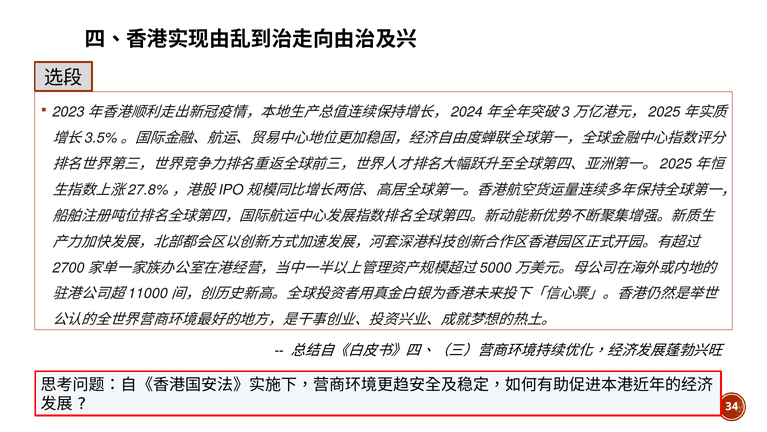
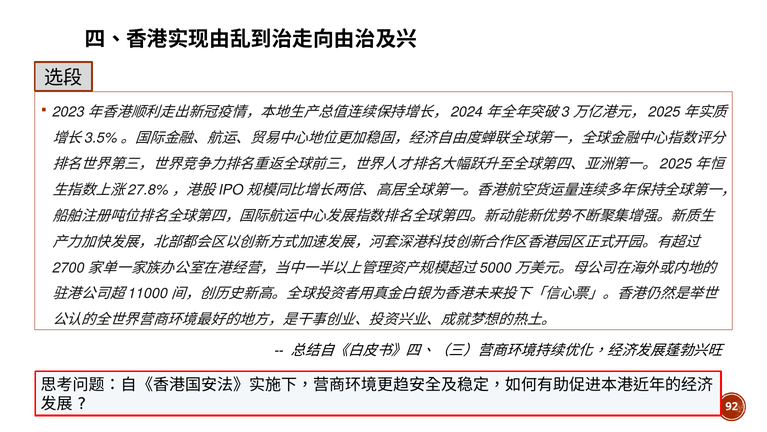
34: 34 -> 92
